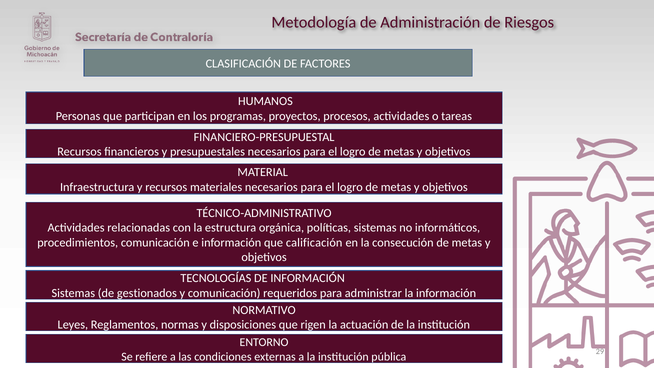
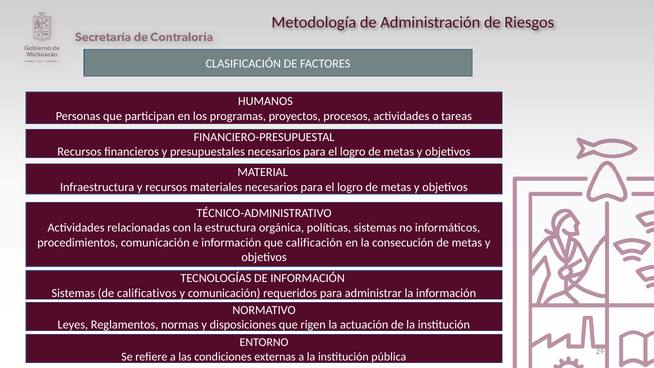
gestionados: gestionados -> calificativos
